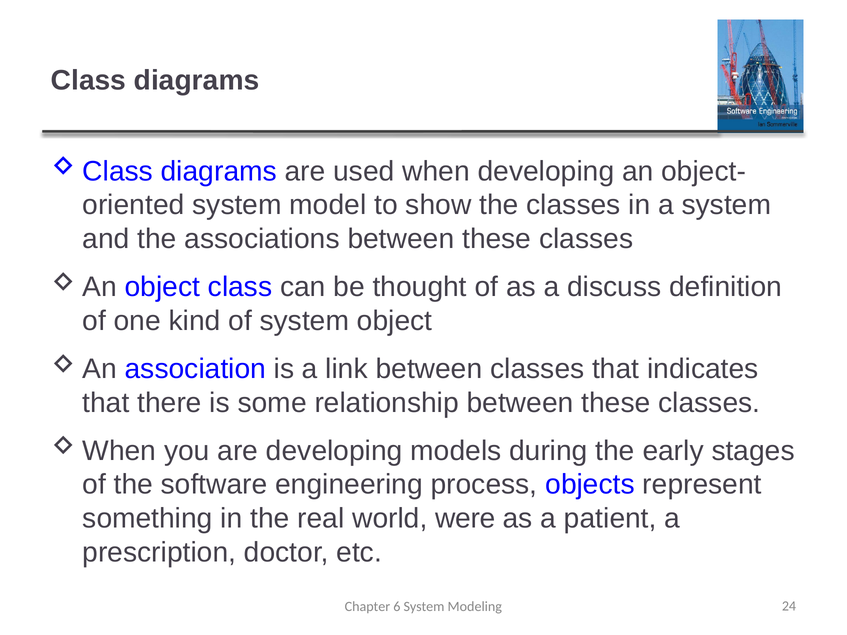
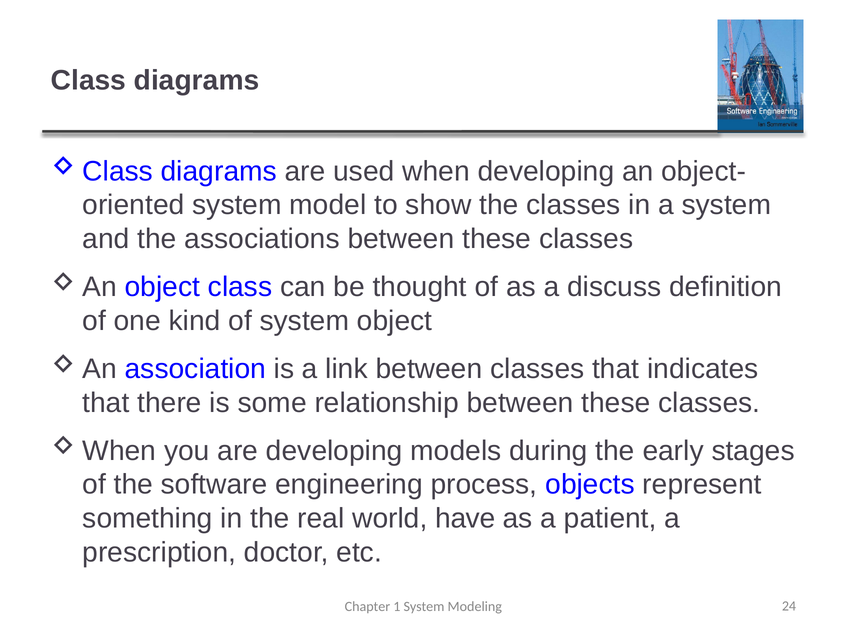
were: were -> have
6: 6 -> 1
